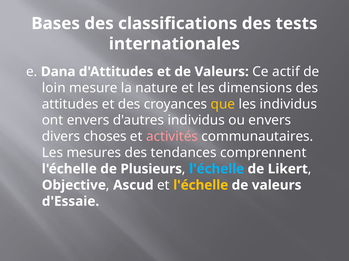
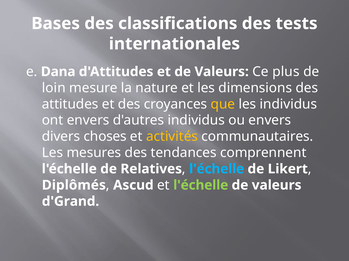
actif: actif -> plus
activités colour: pink -> yellow
Plusieurs: Plusieurs -> Relatives
Objective: Objective -> Diplômés
l'échelle at (201, 186) colour: yellow -> light green
d'Essaie: d'Essaie -> d'Grand
